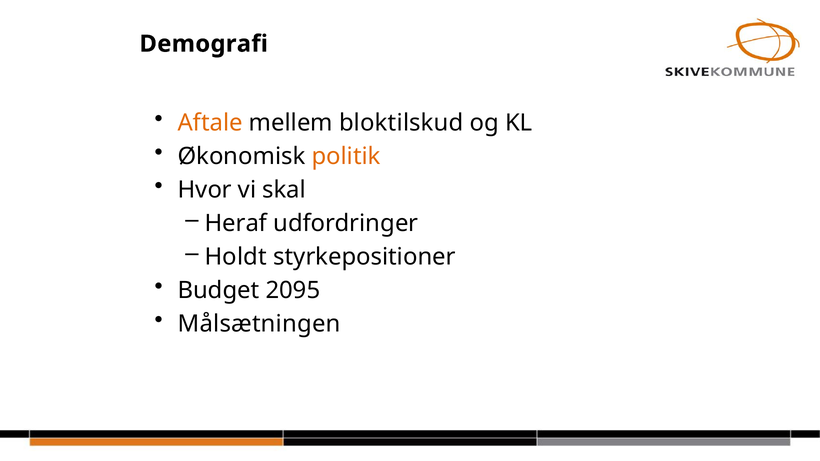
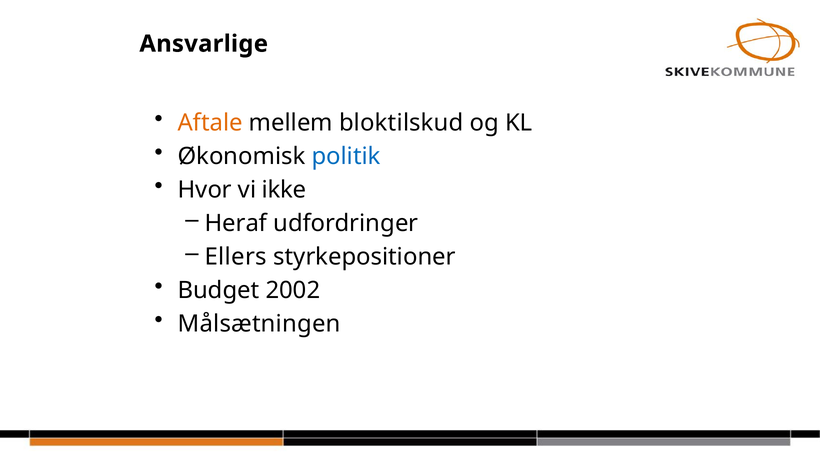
Demografi: Demografi -> Ansvarlige
politik colour: orange -> blue
skal: skal -> ikke
Holdt: Holdt -> Ellers
2095: 2095 -> 2002
